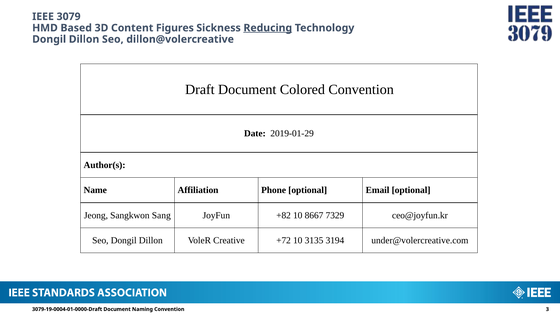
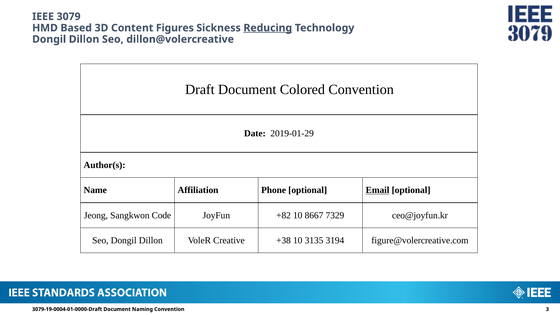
Email underline: none -> present
Sang: Sang -> Code
+72: +72 -> +38
under@volercreative.com: under@volercreative.com -> figure@volercreative.com
